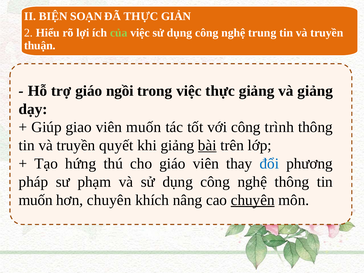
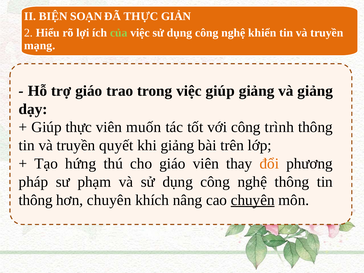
trung: trung -> khiển
thuận: thuận -> mạng
ngồi: ngồi -> trao
việc thực: thực -> giúp
Giúp giao: giao -> thực
bài underline: present -> none
đổi colour: blue -> orange
muốn at (36, 200): muốn -> thông
